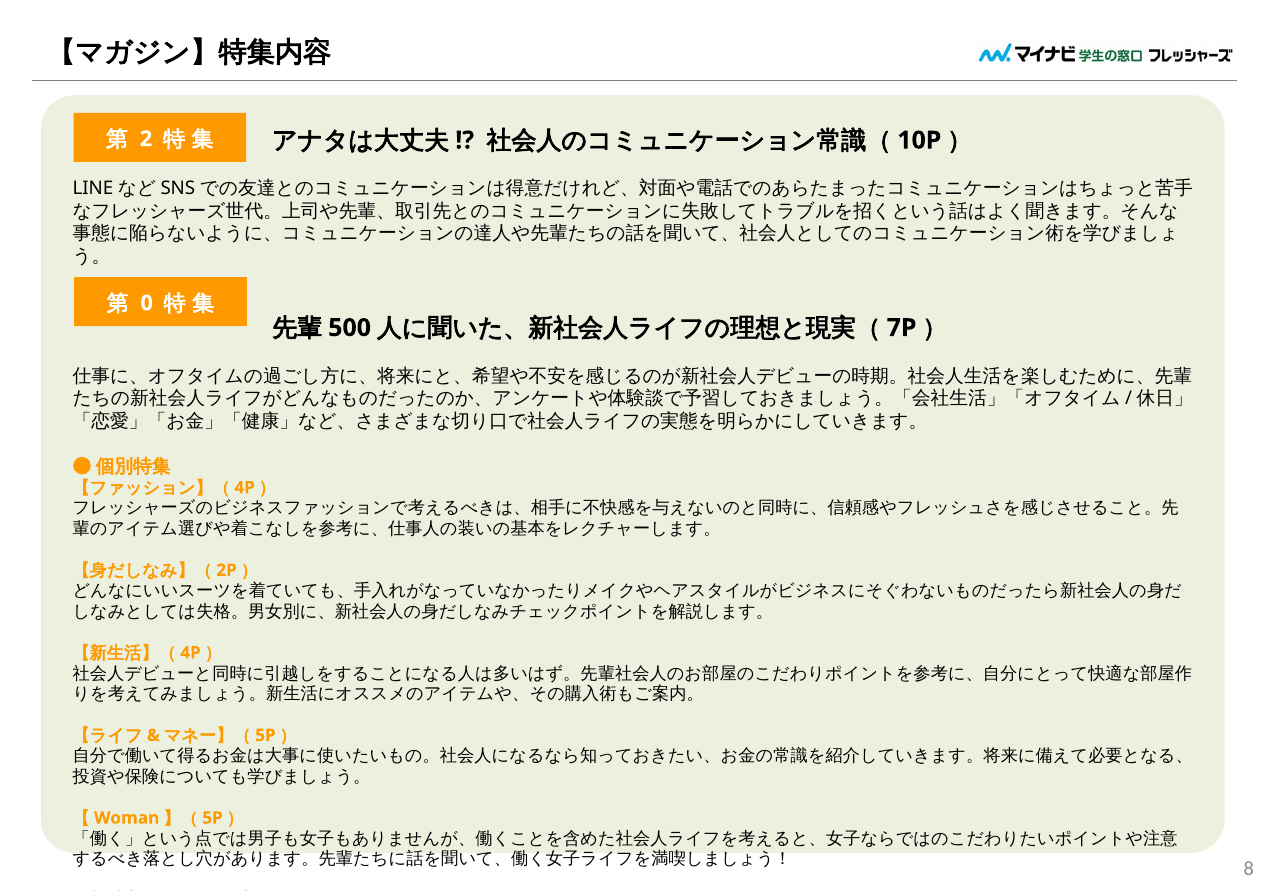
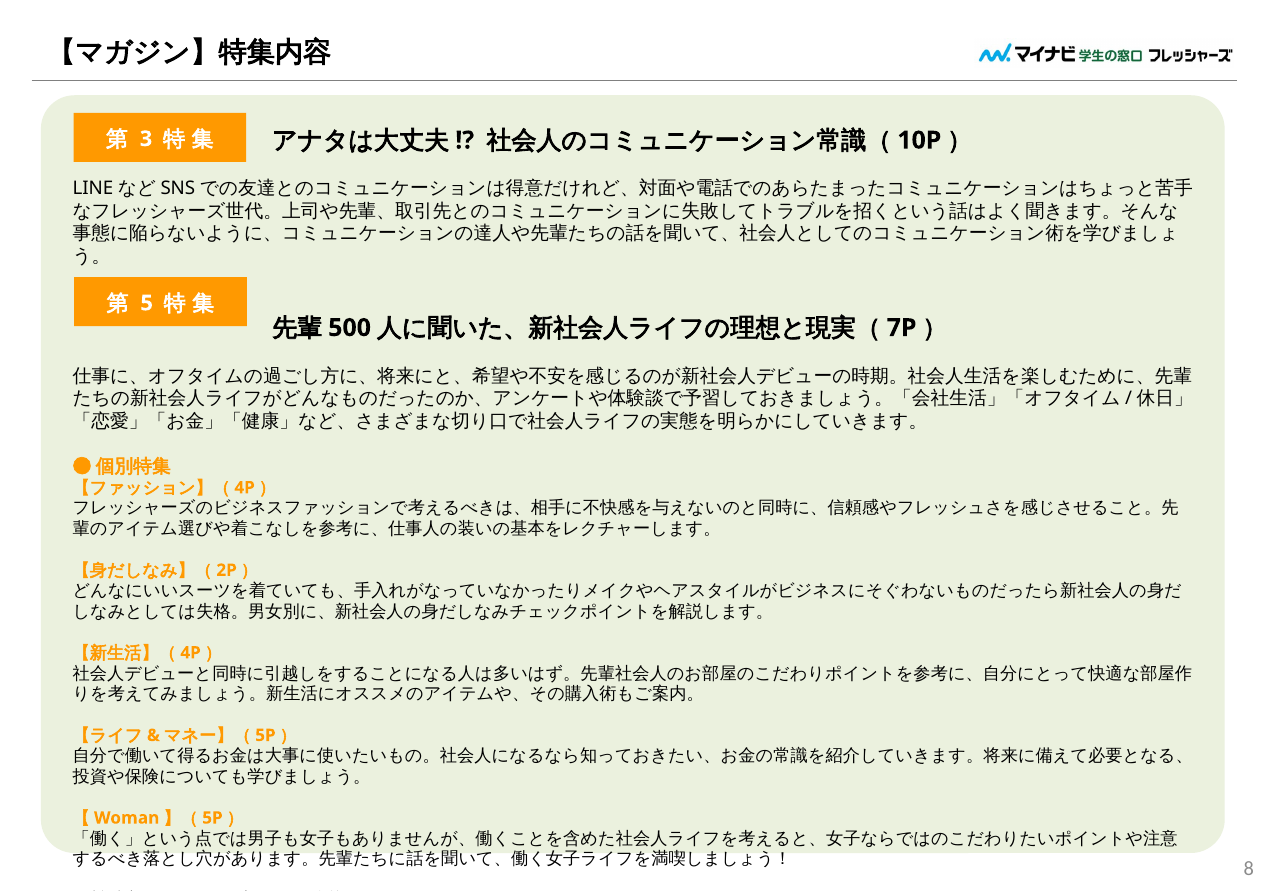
2: 2 -> 3
0: 0 -> 5
